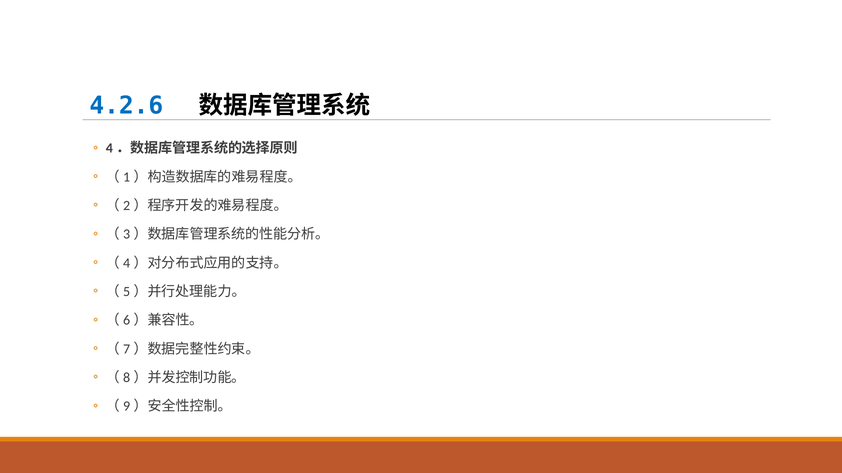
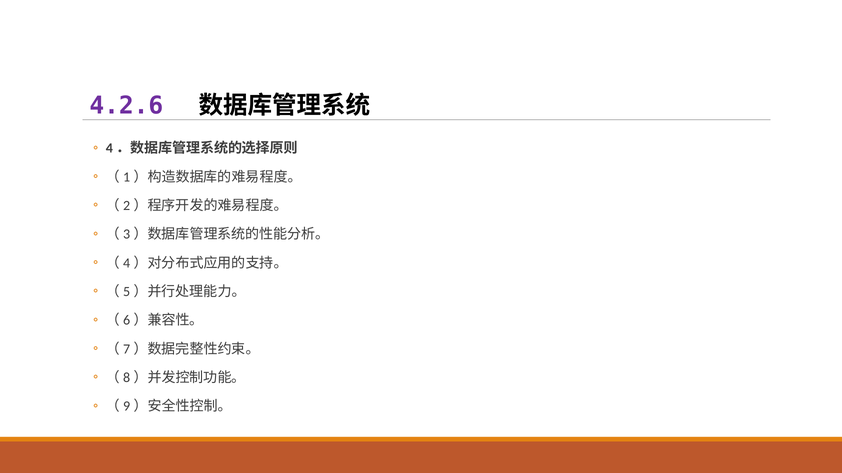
4.2.6 colour: blue -> purple
